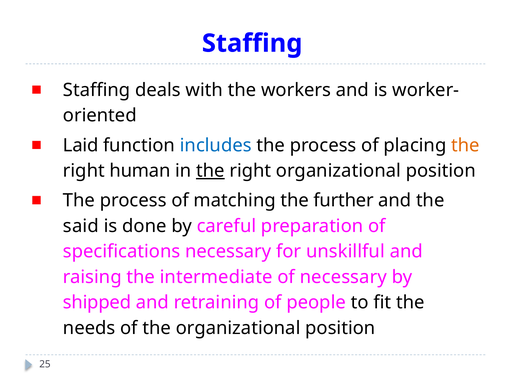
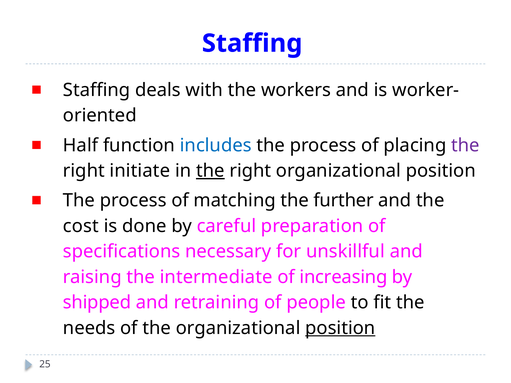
Laid: Laid -> Half
the at (465, 145) colour: orange -> purple
human: human -> initiate
said: said -> cost
of necessary: necessary -> increasing
position at (340, 328) underline: none -> present
